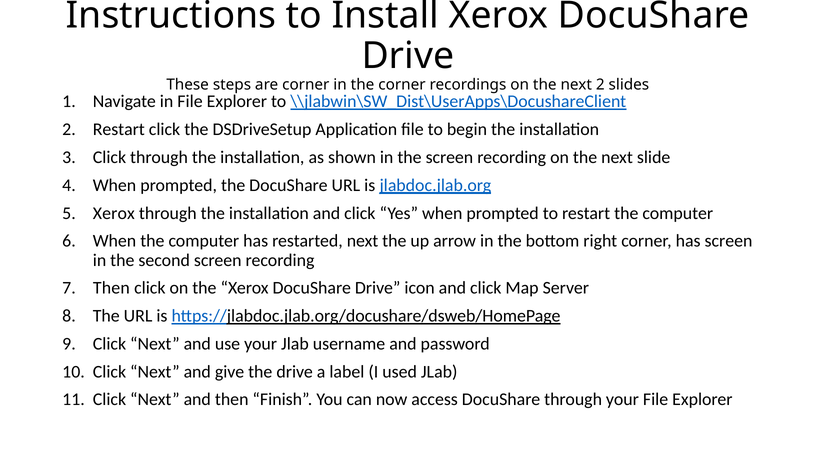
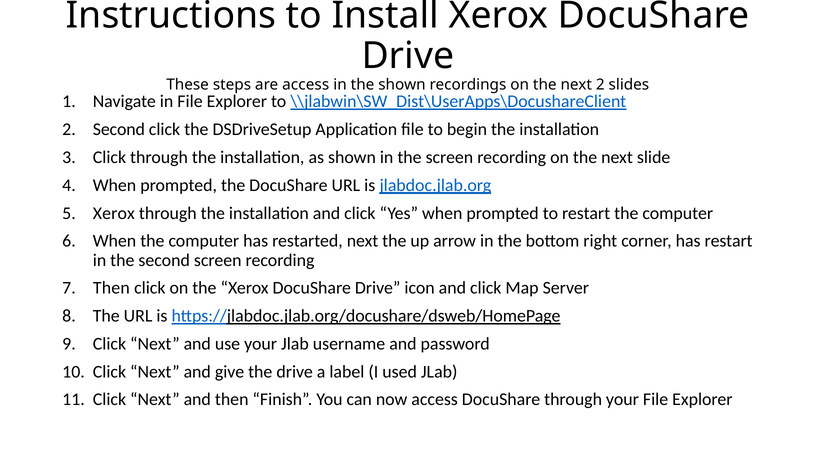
are corner: corner -> access
the corner: corner -> shown
2 Restart: Restart -> Second
has screen: screen -> restart
